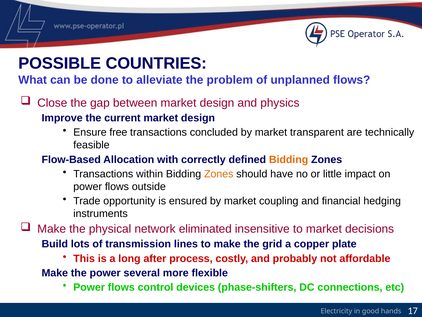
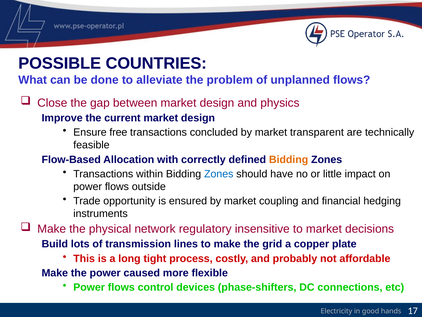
Zones at (219, 174) colour: orange -> blue
eliminated: eliminated -> regulatory
after: after -> tight
several: several -> caused
